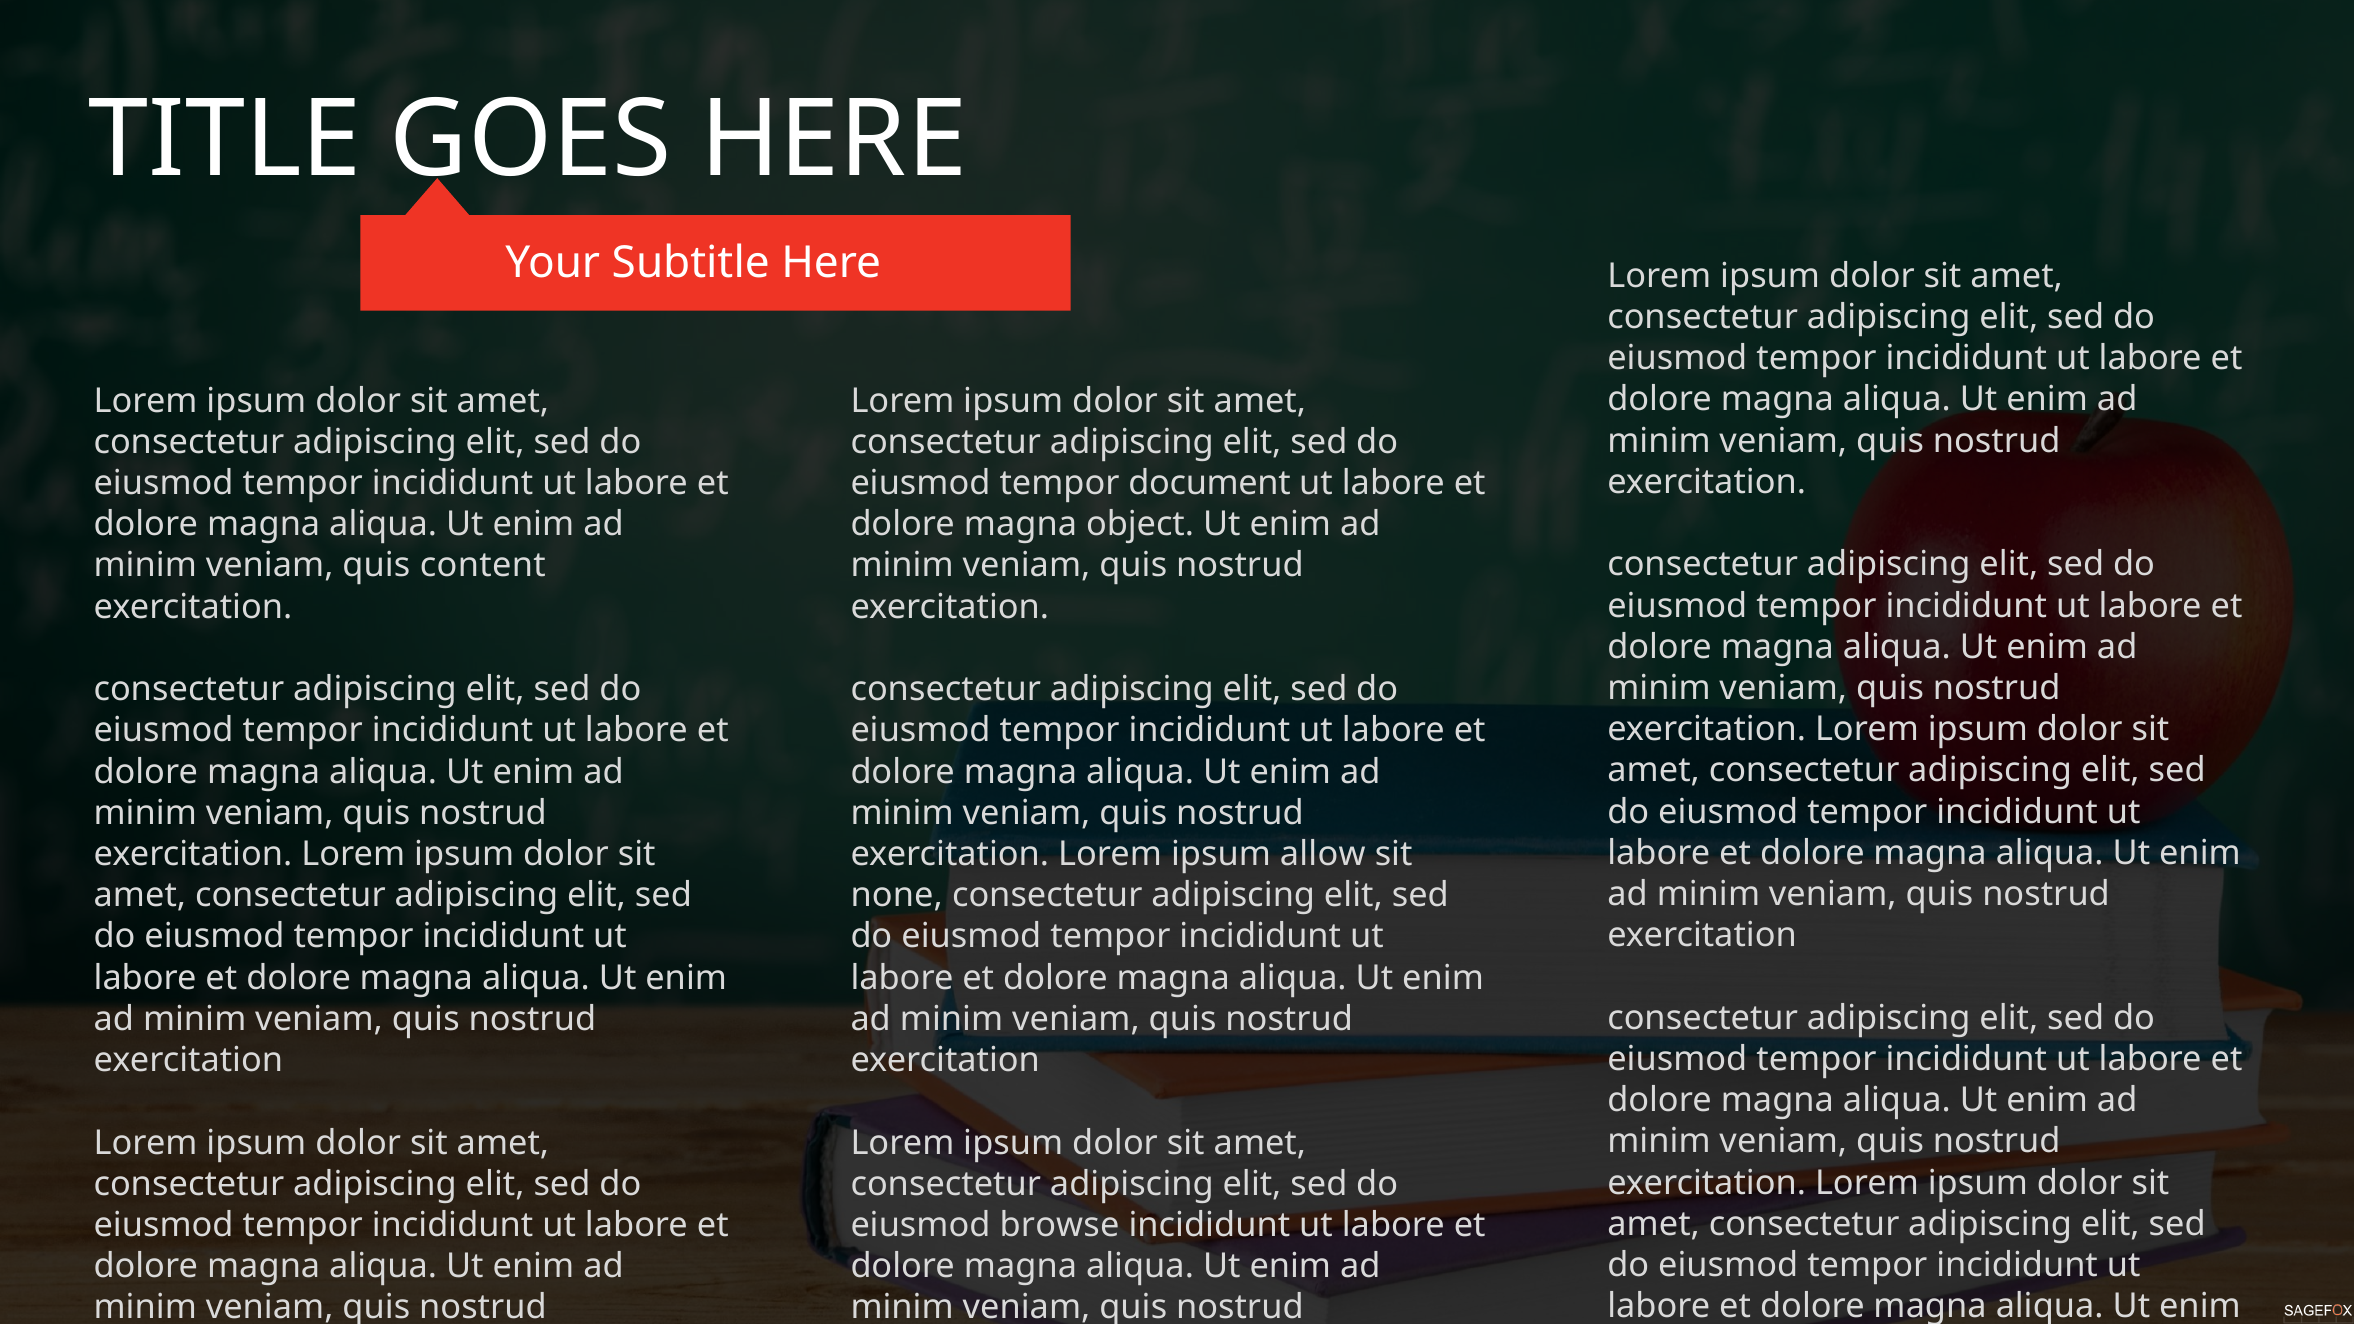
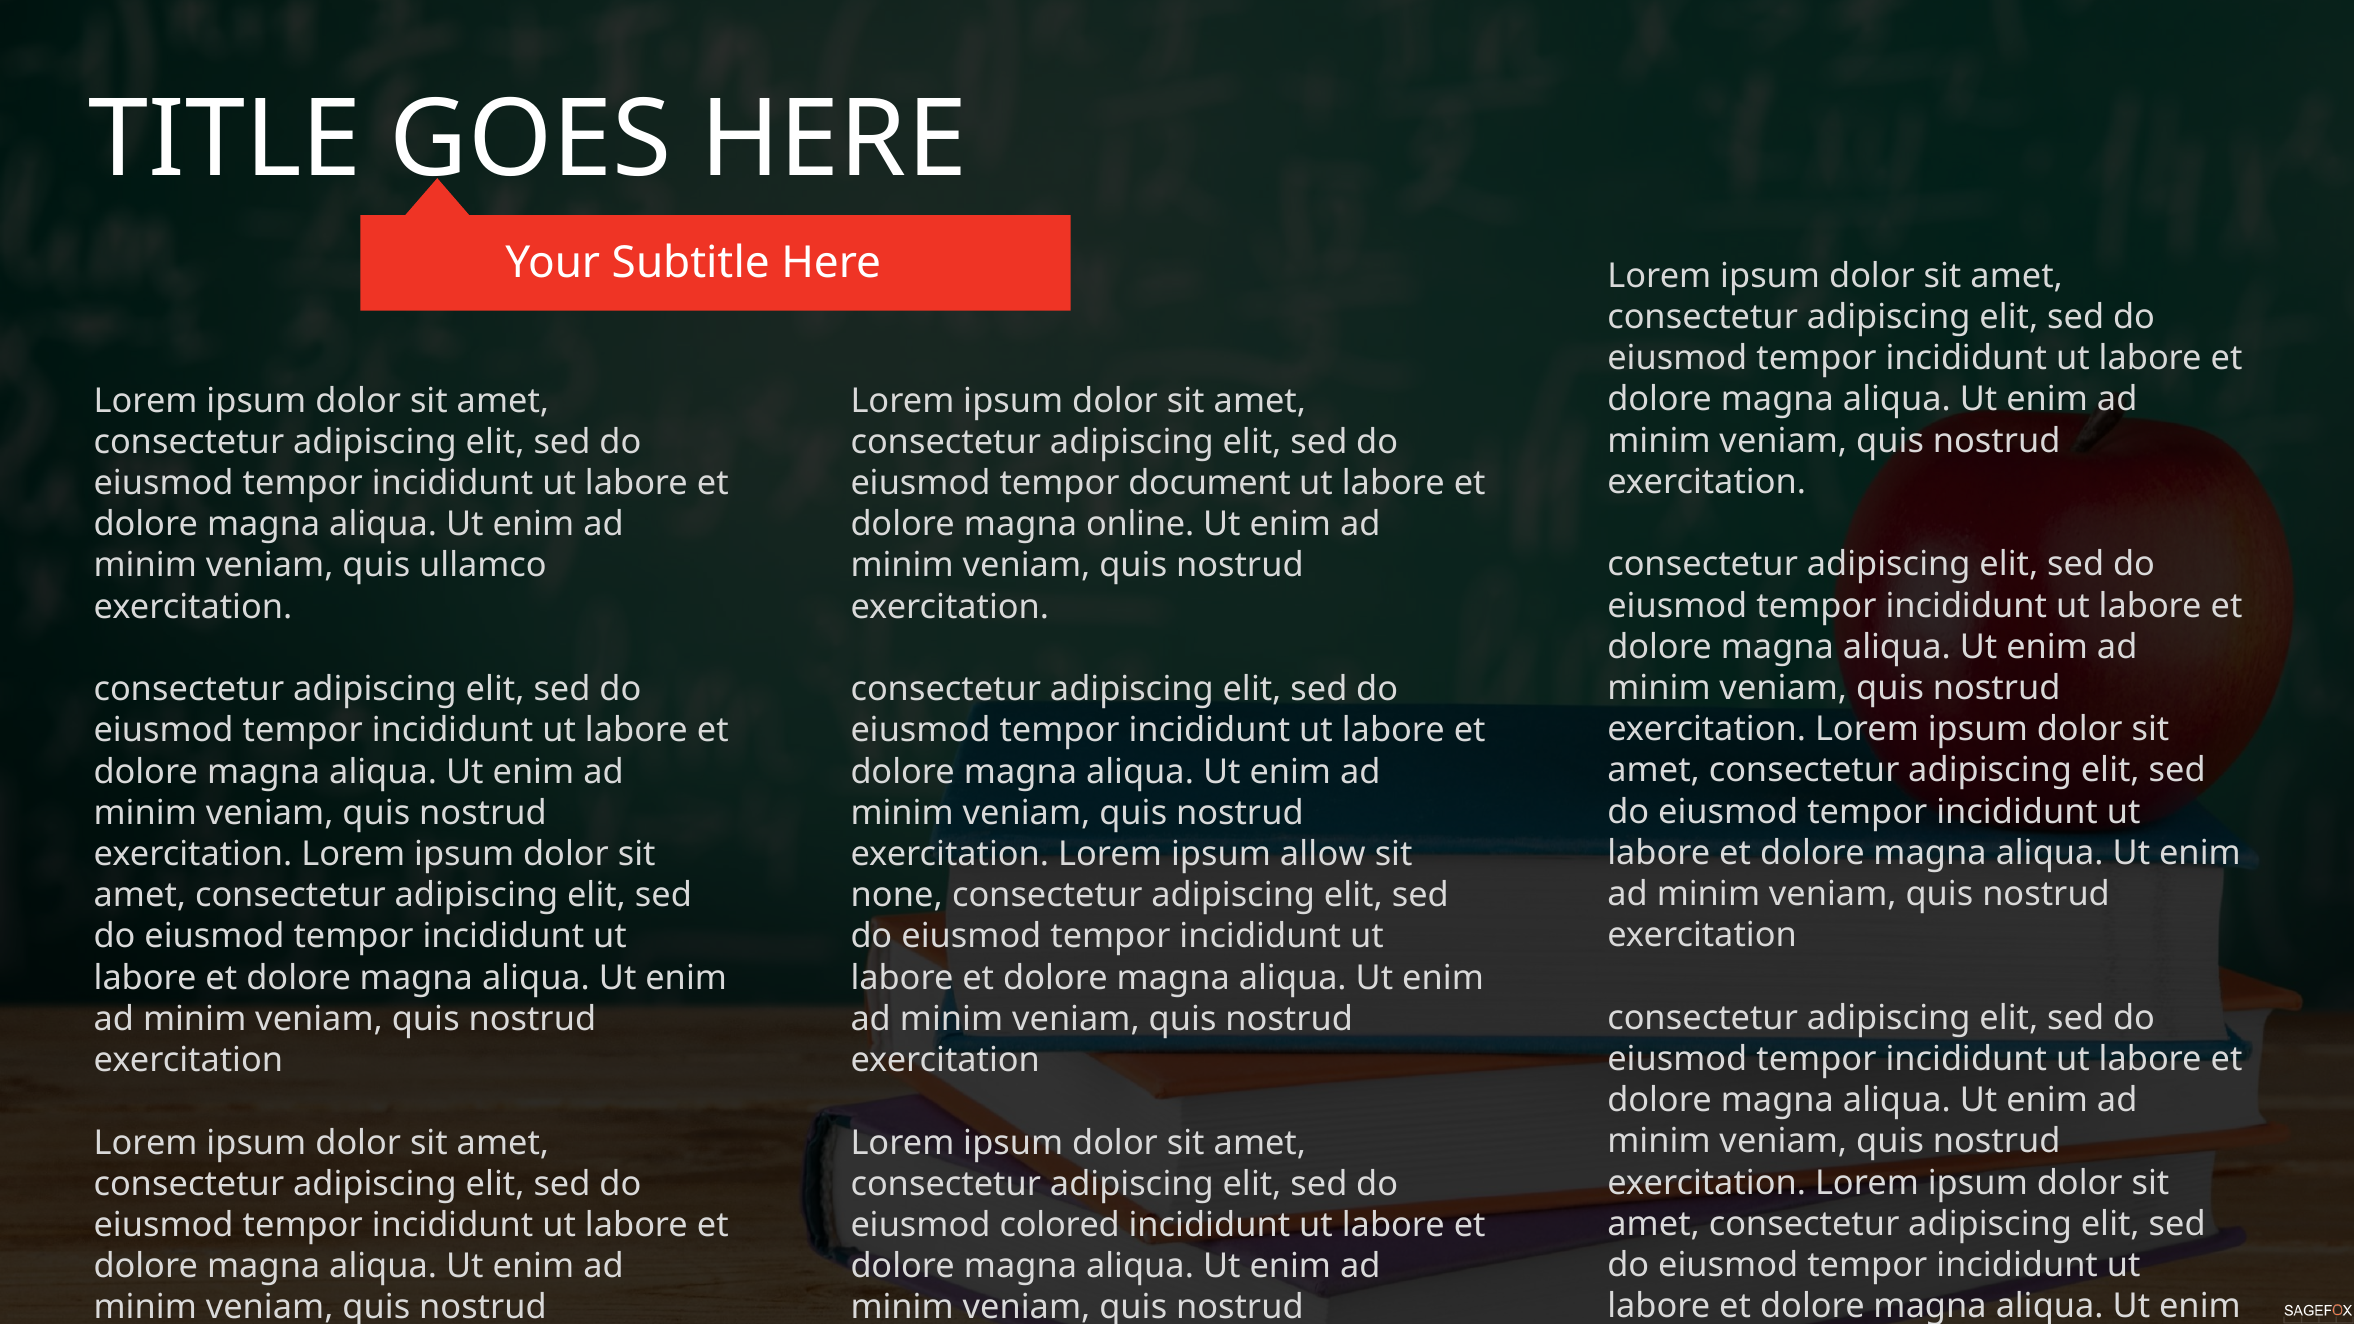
object: object -> online
content: content -> ullamco
browse: browse -> colored
